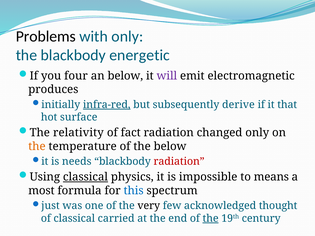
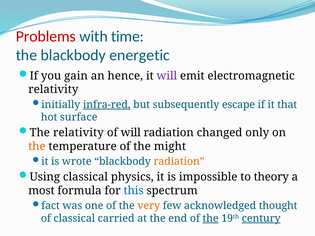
Problems colour: black -> red
with only: only -> time
four: four -> gain
an below: below -> hence
produces at (53, 90): produces -> relativity
derive: derive -> escape
of fact: fact -> will
the below: below -> might
needs: needs -> wrote
radiation at (179, 162) colour: red -> orange
classical at (85, 177) underline: present -> none
means: means -> theory
just: just -> fact
very colour: black -> orange
century underline: none -> present
